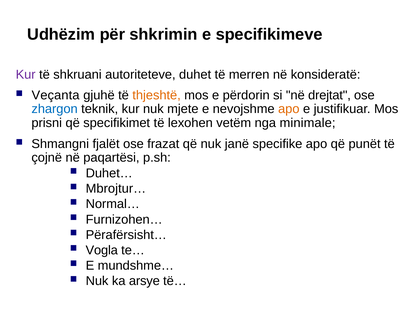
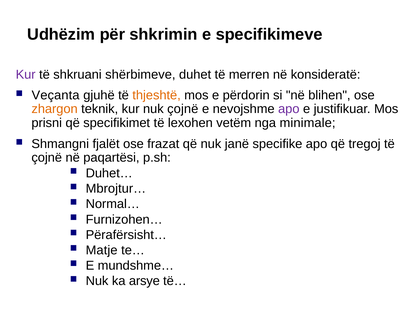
autoriteteve: autoriteteve -> shërbimeve
drejtat: drejtat -> blihen
zhargon colour: blue -> orange
nuk mjete: mjete -> çojnë
apo at (289, 109) colour: orange -> purple
punët: punët -> tregoj
Vogla: Vogla -> Matje
